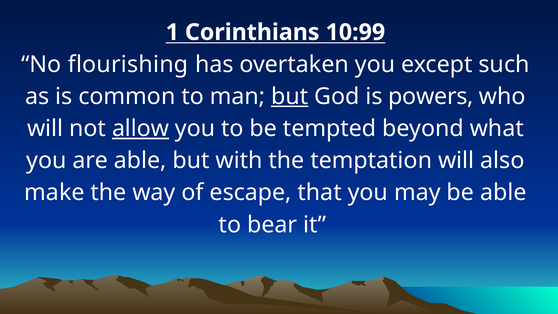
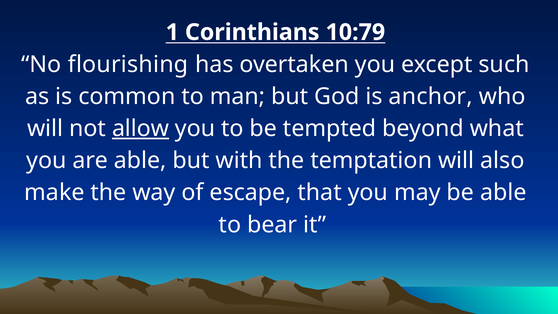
10:99: 10:99 -> 10:79
but at (290, 96) underline: present -> none
powers: powers -> anchor
